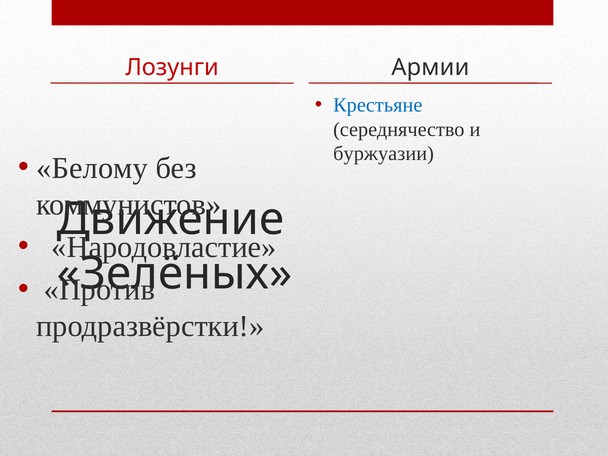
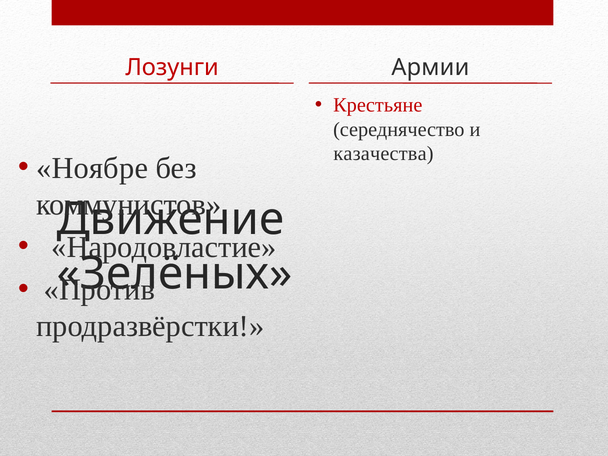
Крестьяне colour: blue -> red
буржуазии: буржуазии -> казачества
Белому: Белому -> Ноябре
